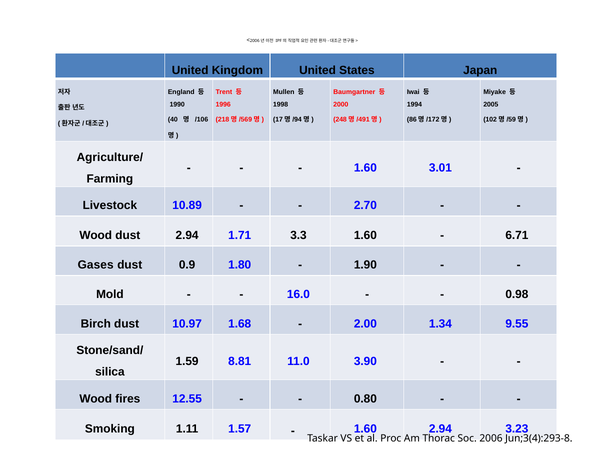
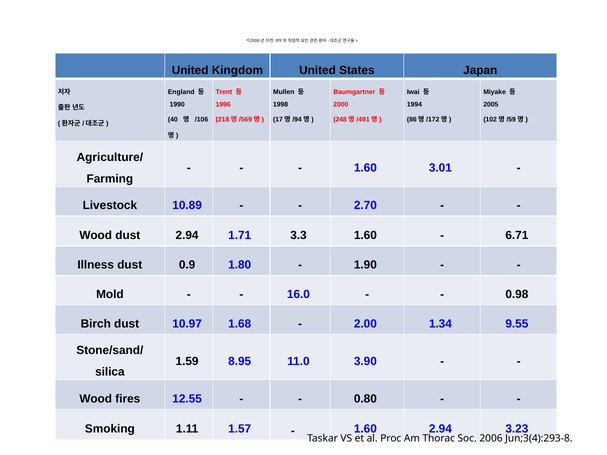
Gases: Gases -> Illness
8.81: 8.81 -> 8.95
